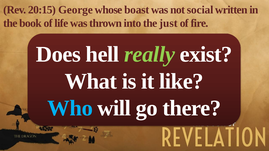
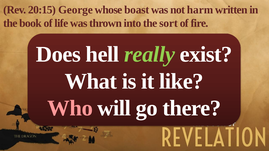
social: social -> harm
just: just -> sort
Who colour: light blue -> pink
